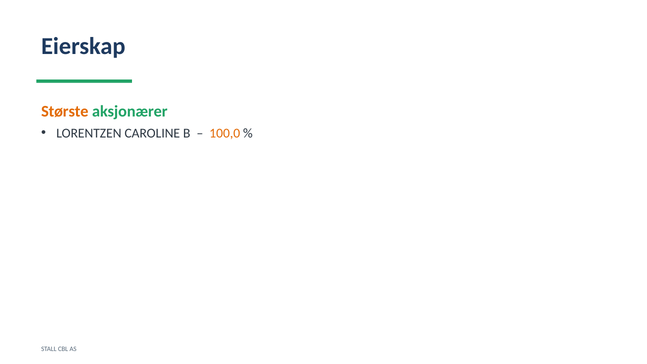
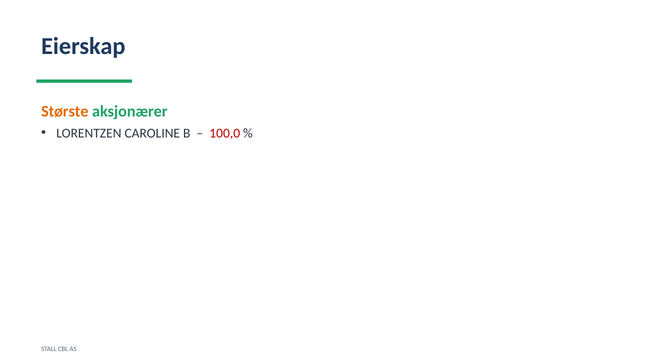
100,0 colour: orange -> red
